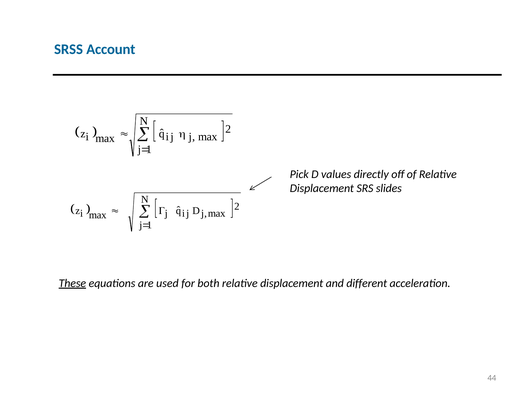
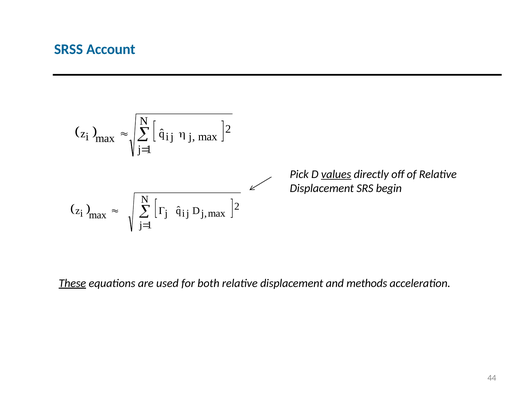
values underline: none -> present
slides: slides -> begin
different: different -> methods
